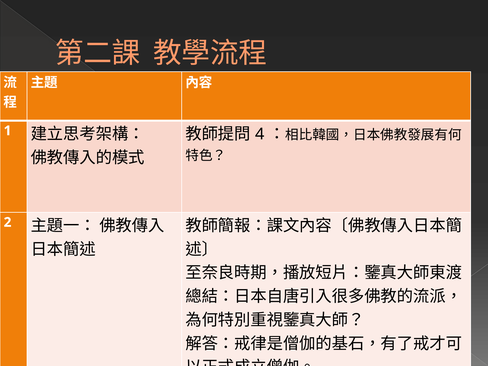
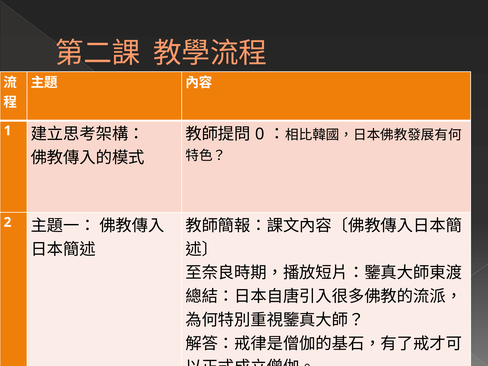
4: 4 -> 0
